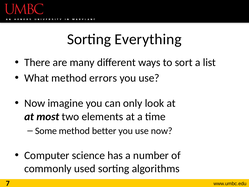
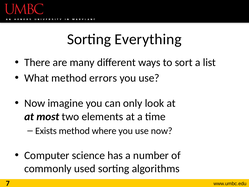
Some: Some -> Exists
better: better -> where
